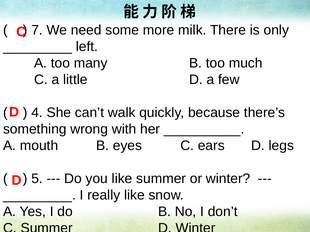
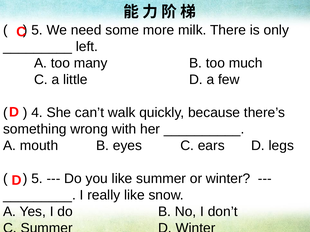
7 at (37, 30): 7 -> 5
